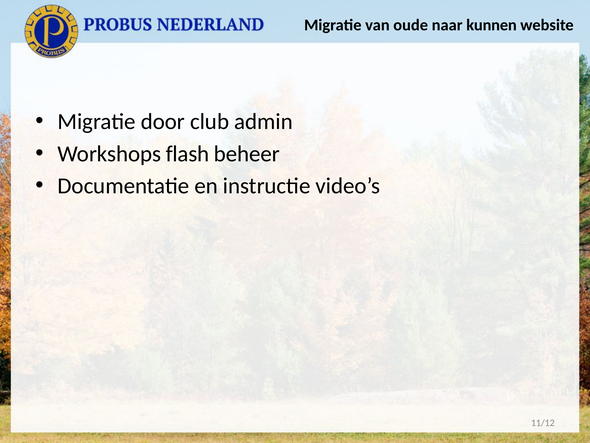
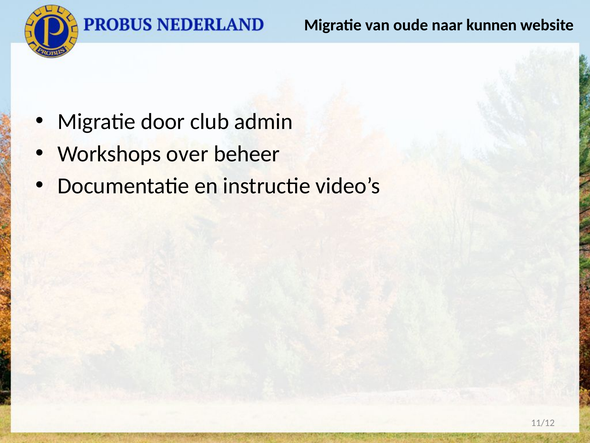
flash: flash -> over
